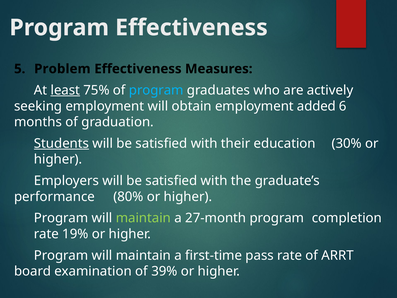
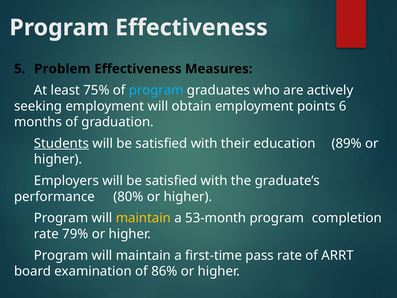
least underline: present -> none
added: added -> points
30%: 30% -> 89%
maintain at (143, 218) colour: light green -> yellow
27-month: 27-month -> 53-month
19%: 19% -> 79%
39%: 39% -> 86%
